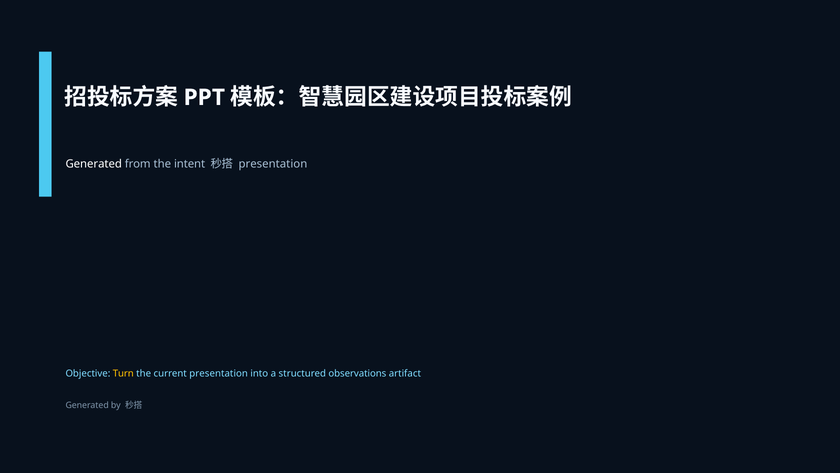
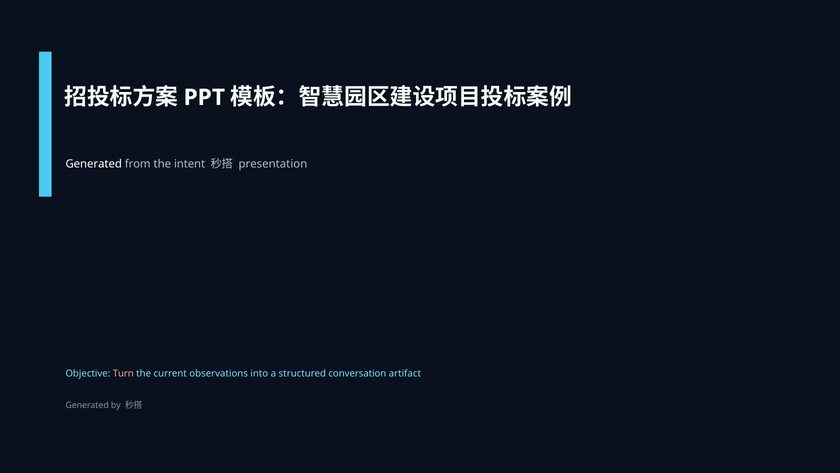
Turn colour: yellow -> pink
current presentation: presentation -> observations
observations: observations -> conversation
